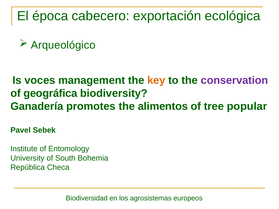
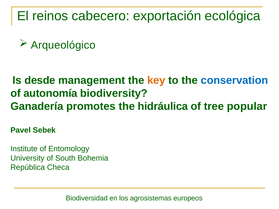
época: época -> reinos
voces: voces -> desde
conservation colour: purple -> blue
geográfica: geográfica -> autonomía
alimentos: alimentos -> hidráulica
